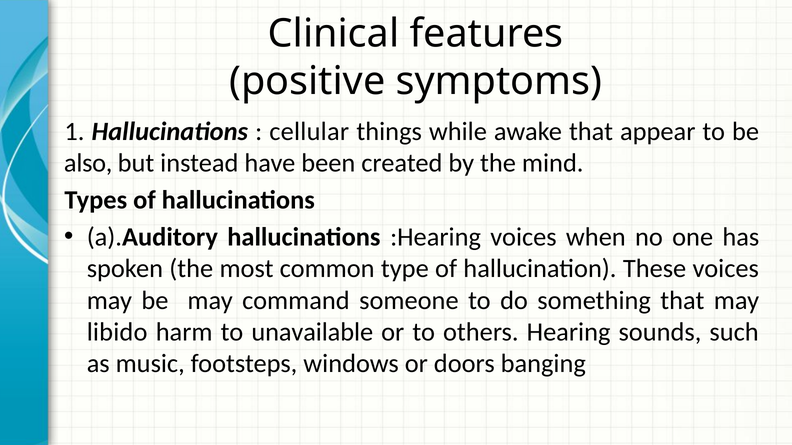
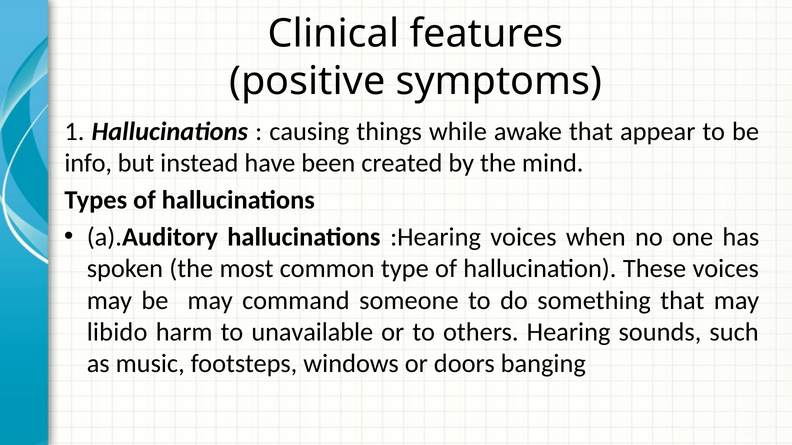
cellular: cellular -> causing
also: also -> info
